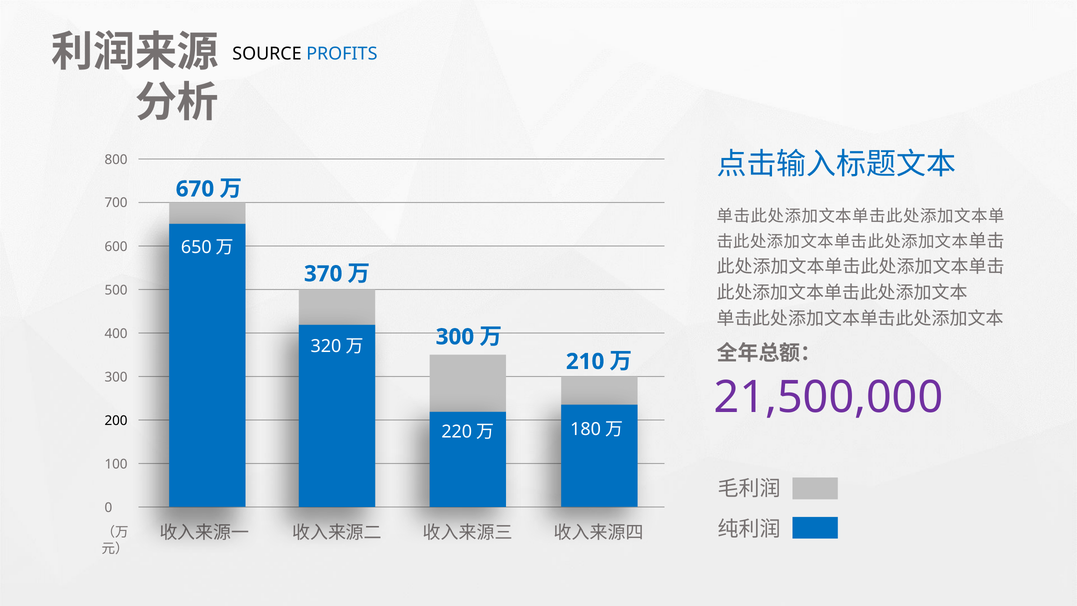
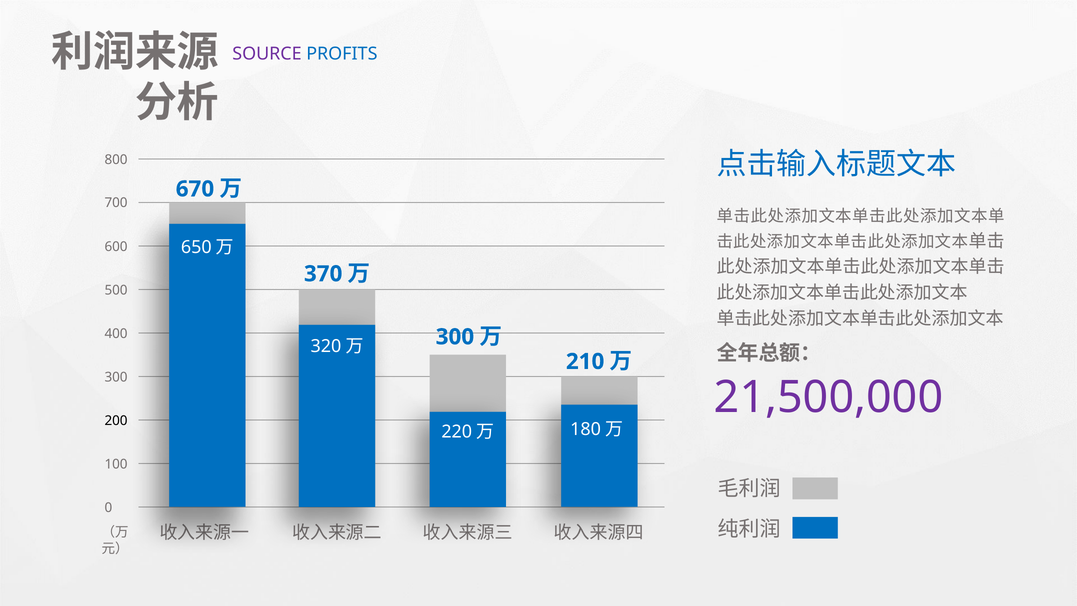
SOURCE colour: black -> purple
